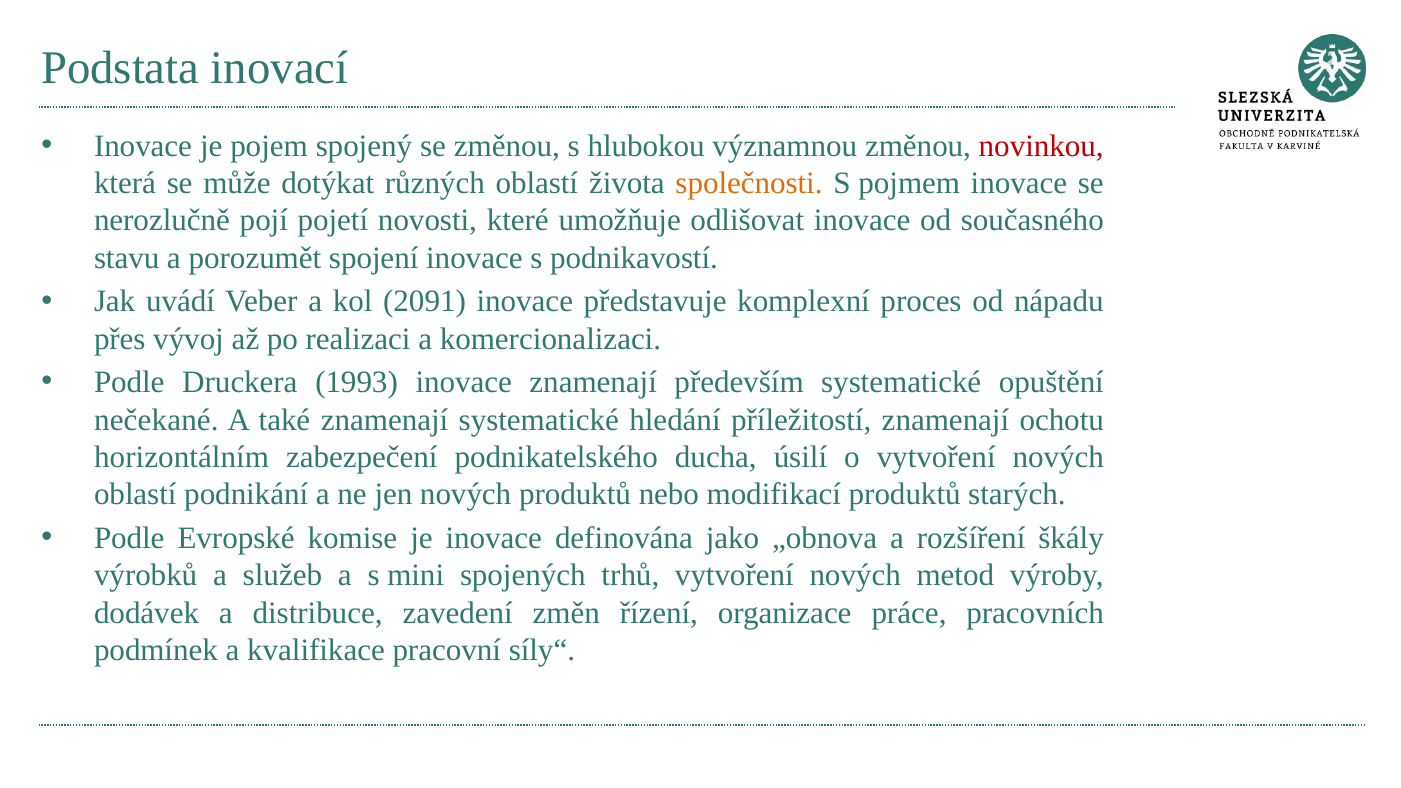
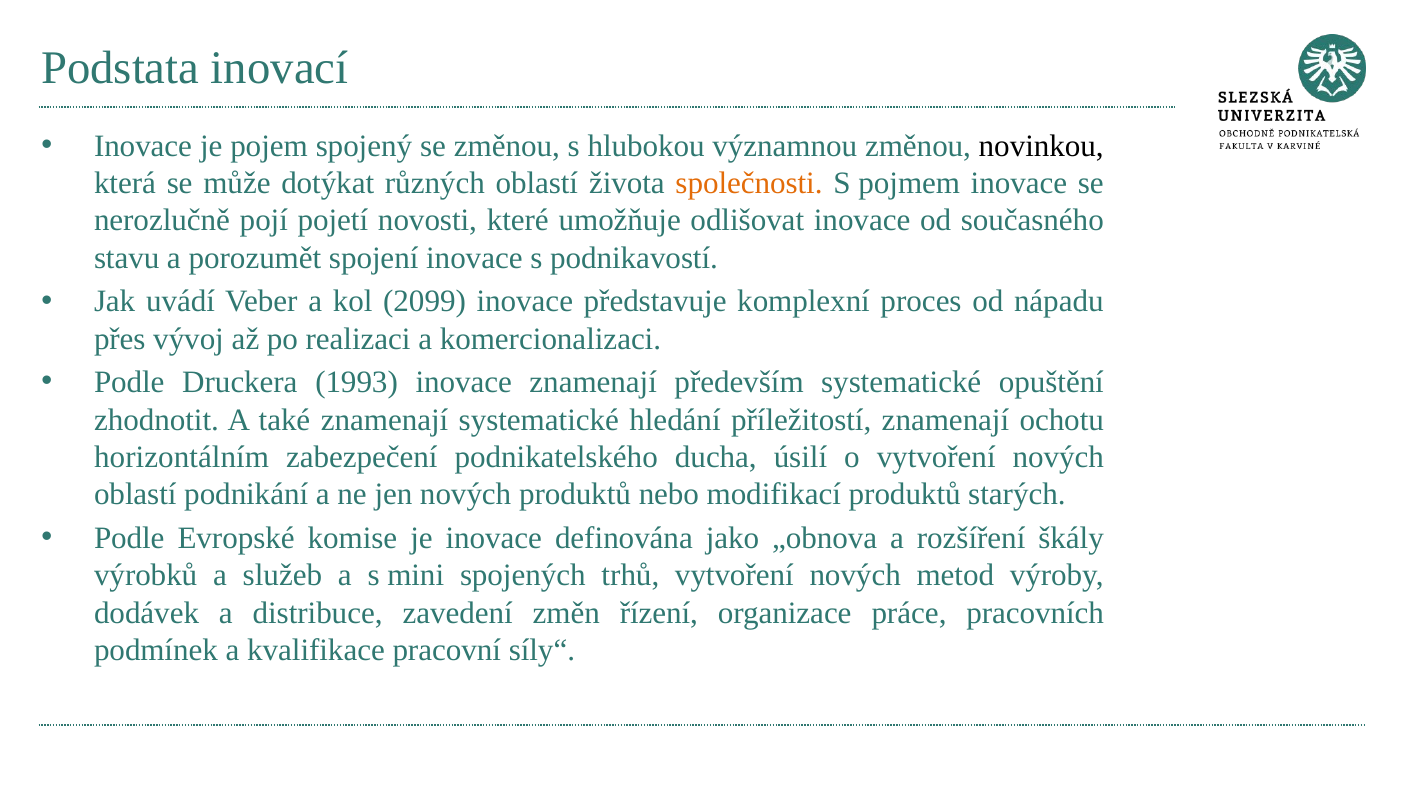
novinkou colour: red -> black
2091: 2091 -> 2099
nečekané: nečekané -> zhodnotit
